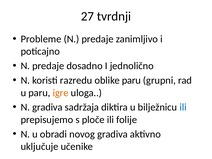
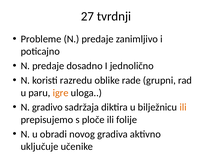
oblike paru: paru -> rade
N gradiva: gradiva -> gradivo
ili at (183, 107) colour: blue -> orange
